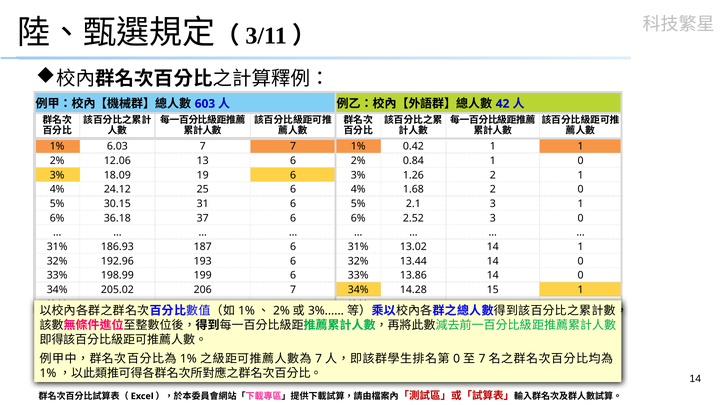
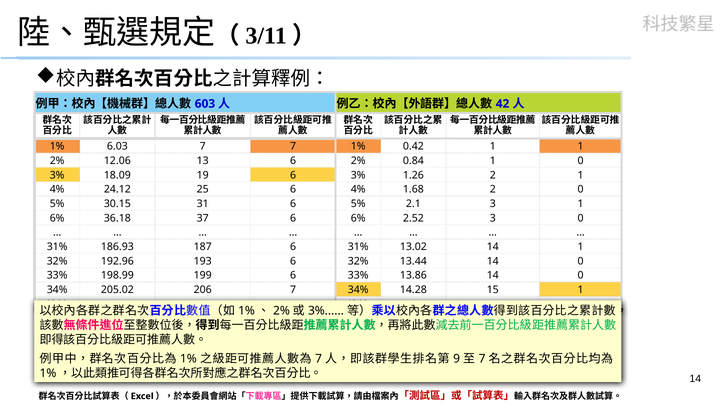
0 at (457, 359): 0 -> 9
